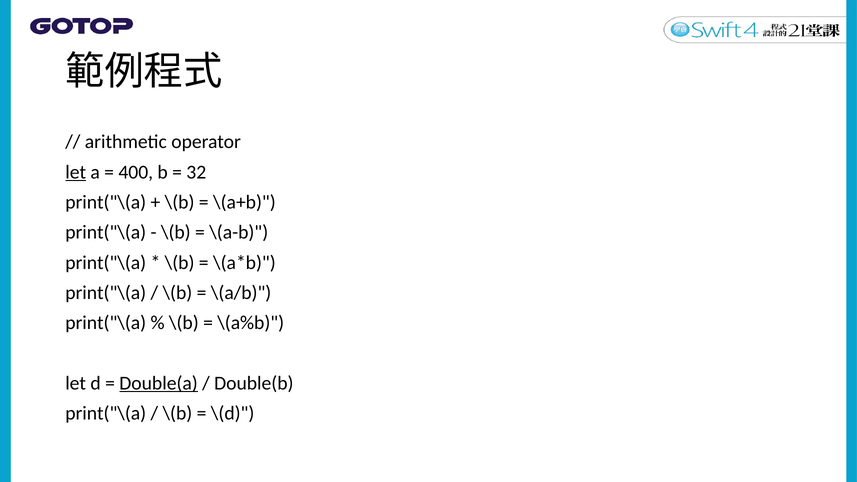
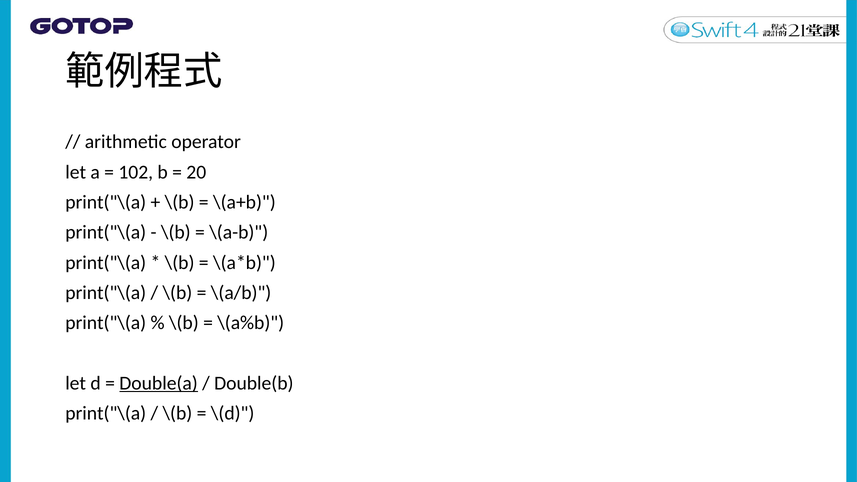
let at (76, 172) underline: present -> none
400: 400 -> 102
32: 32 -> 20
